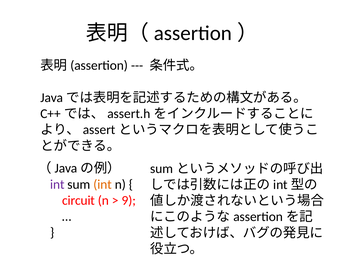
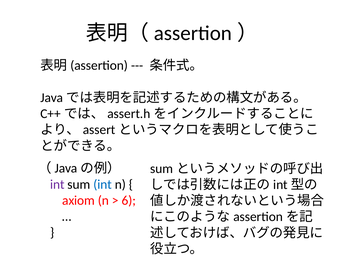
int at (103, 184) colour: orange -> blue
circuit: circuit -> axiom
9: 9 -> 6
